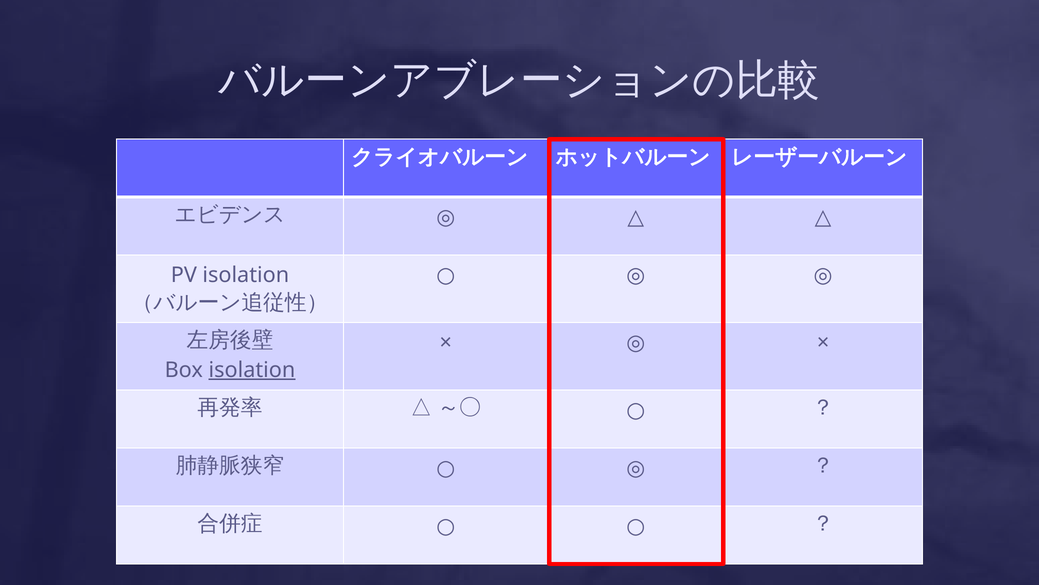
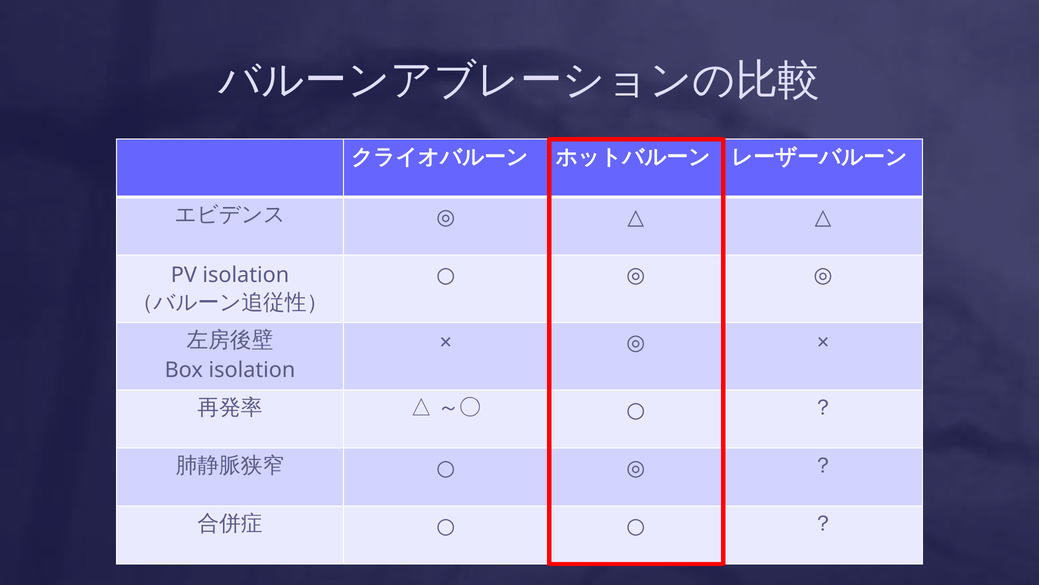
isolation at (252, 370) underline: present -> none
